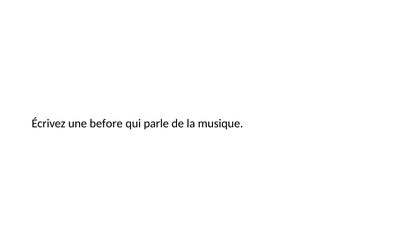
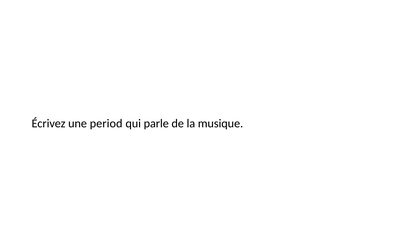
before: before -> period
